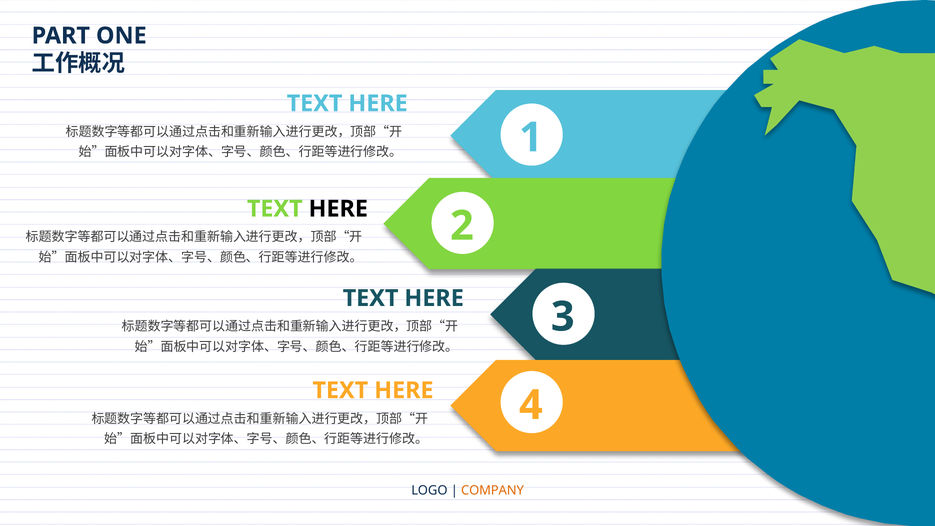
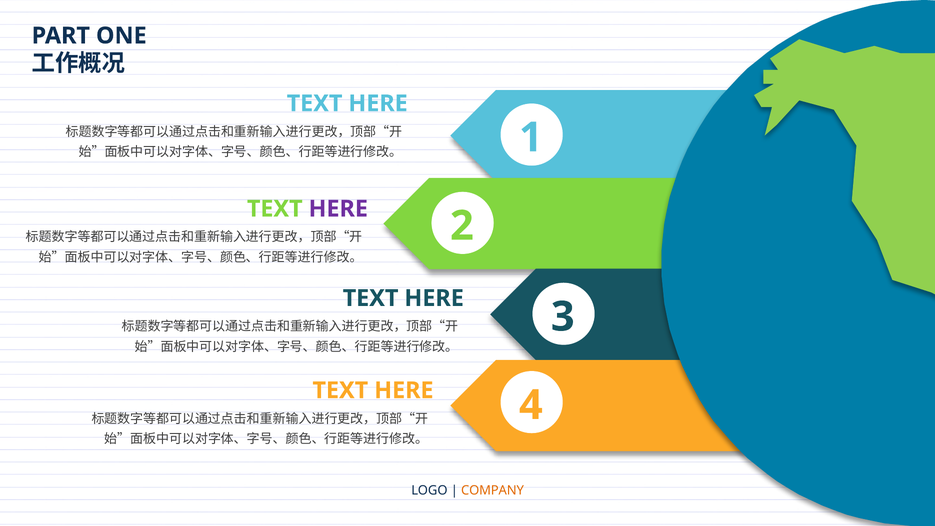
HERE at (338, 209) colour: black -> purple
